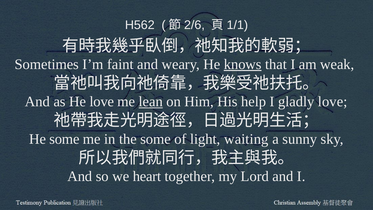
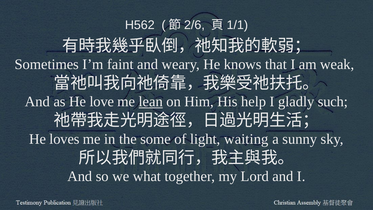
knows underline: present -> none
gladly love: love -> such
He some: some -> loves
heart: heart -> what
